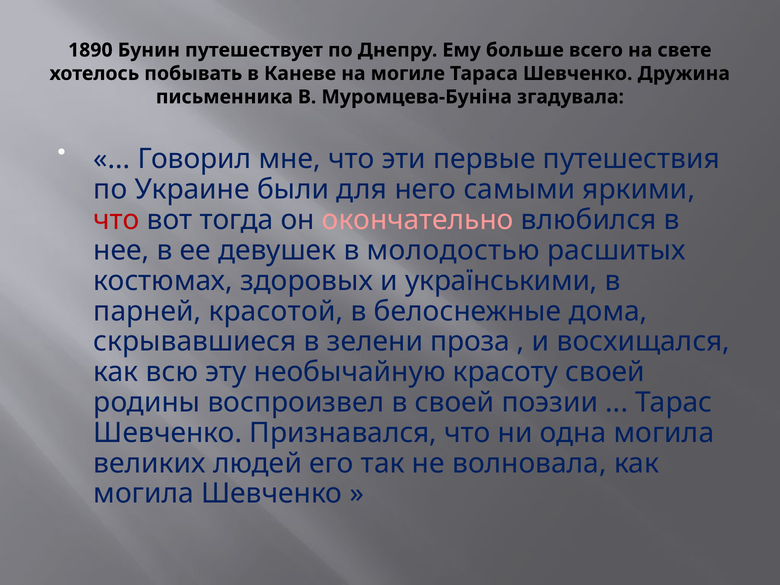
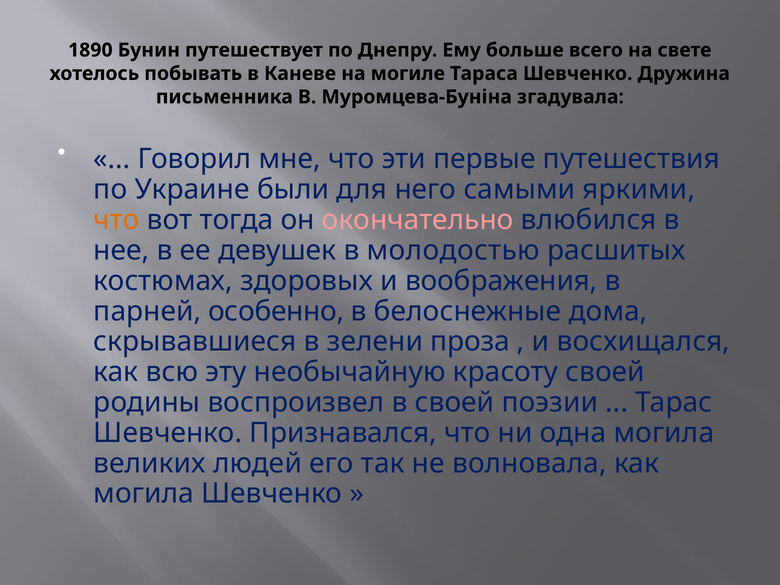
что at (117, 220) colour: red -> orange
українськими: українськими -> воображения
красотой: красотой -> особенно
